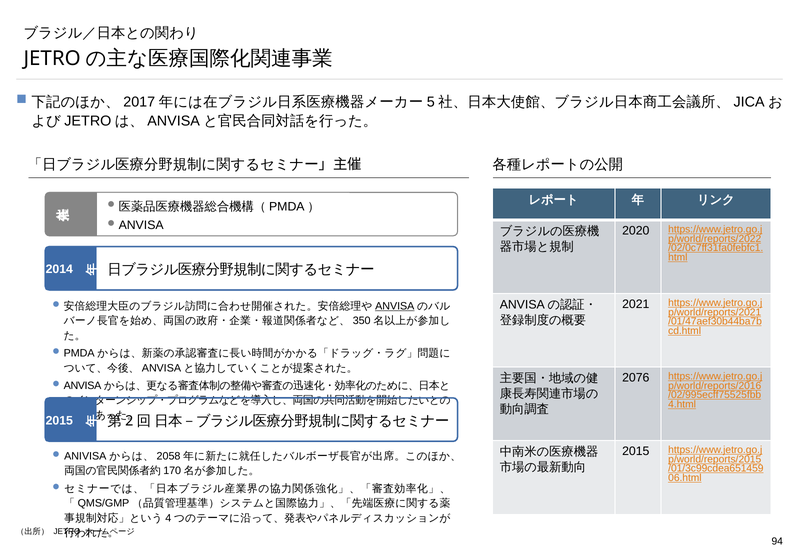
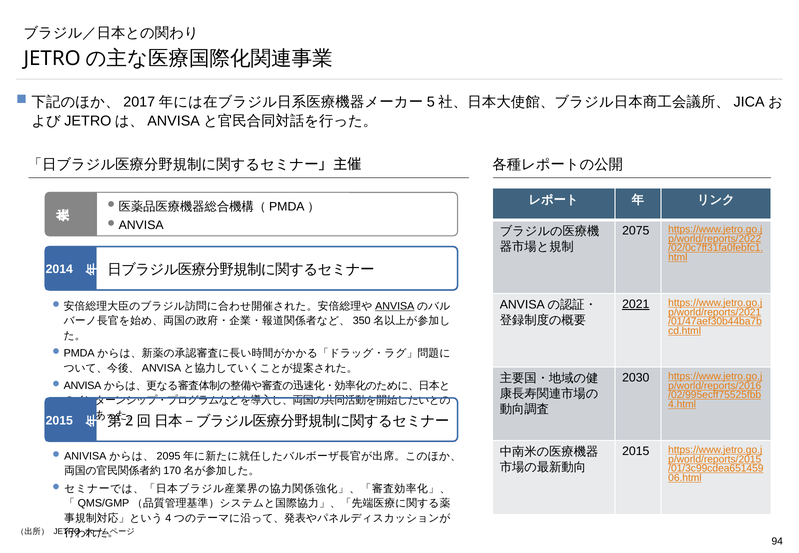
2020: 2020 -> 2075
2021 underline: none -> present
2076: 2076 -> 2030
2058: 2058 -> 2095
